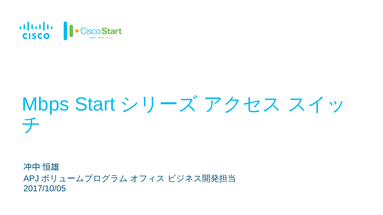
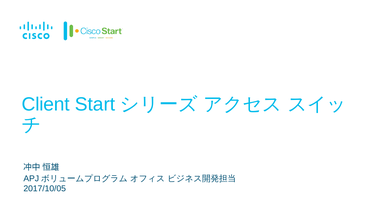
Mbps: Mbps -> Client
